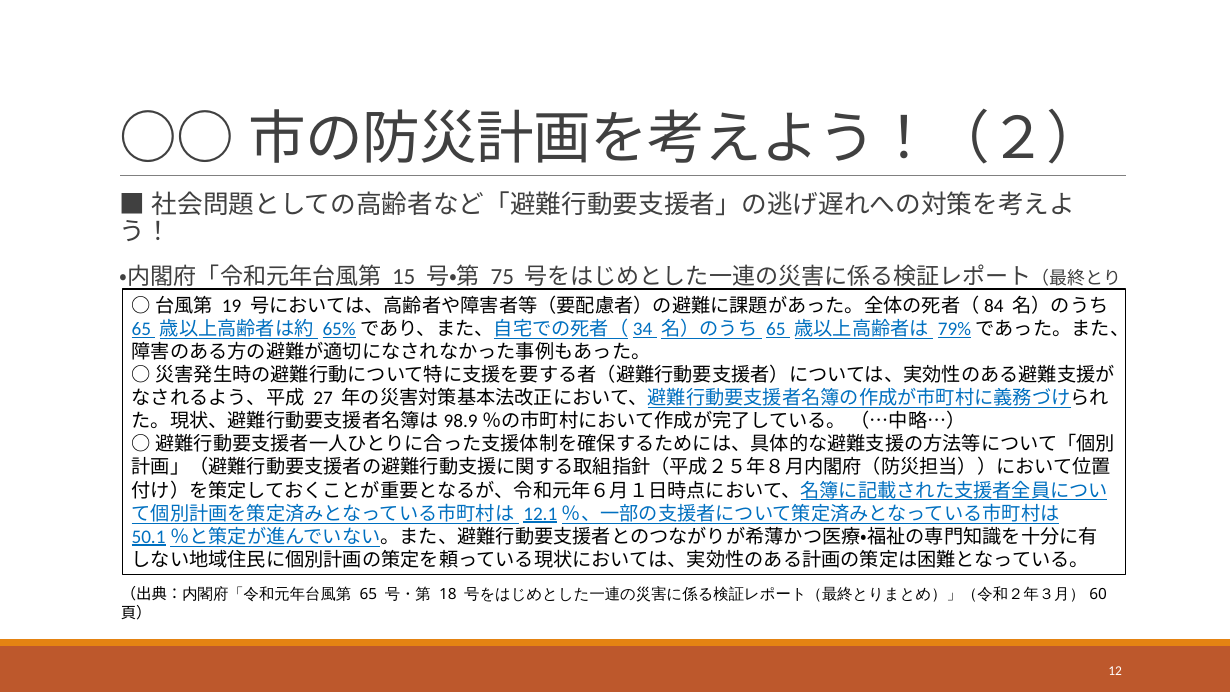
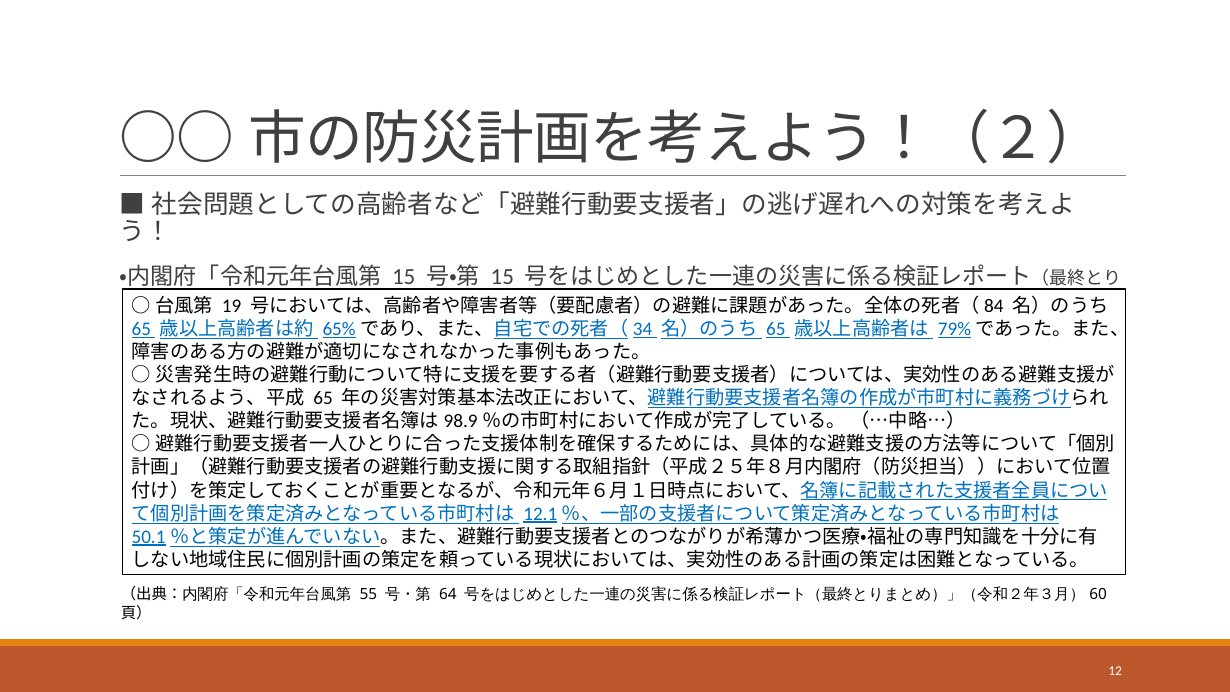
75 at (502, 276): 75 -> 15
27 at (323, 398): 27 -> 65
65 at (368, 594): 65 -> 55
18: 18 -> 64
